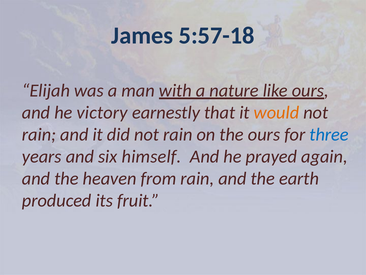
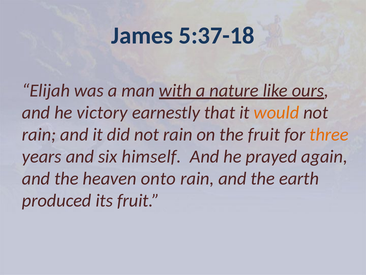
5:57-18: 5:57-18 -> 5:37-18
the ours: ours -> fruit
three colour: blue -> orange
from: from -> onto
